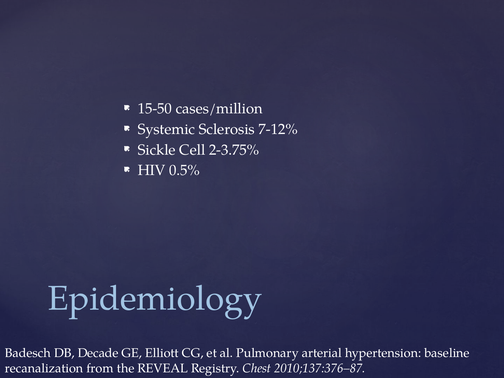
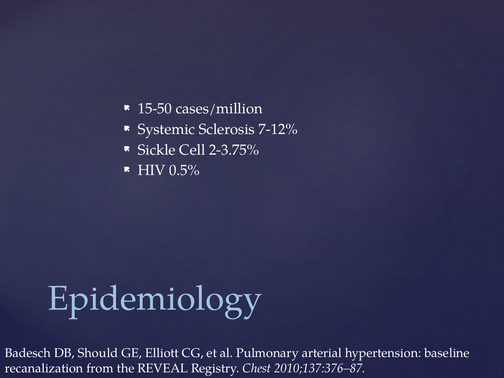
Decade: Decade -> Should
